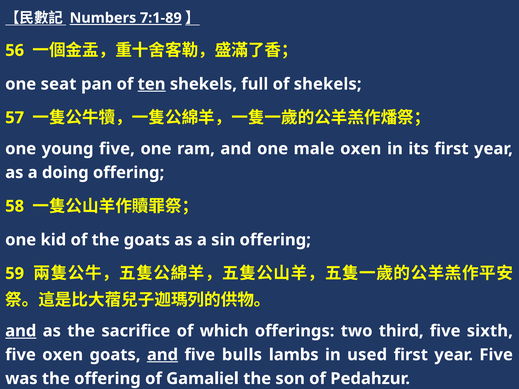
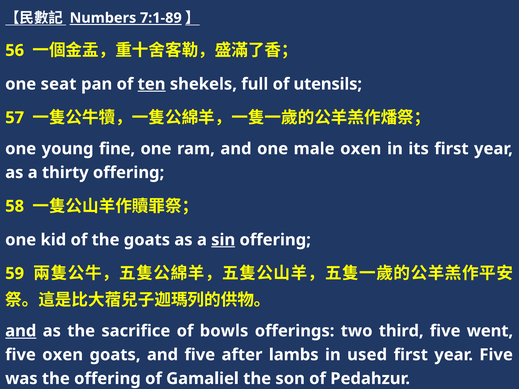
of shekels: shekels -> utensils
young five: five -> fine
doing: doing -> thirty
sin underline: none -> present
which: which -> bowls
sixth: sixth -> went
and at (162, 355) underline: present -> none
bulls: bulls -> after
